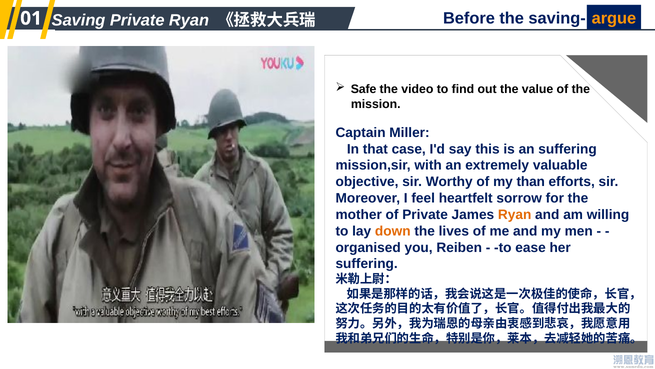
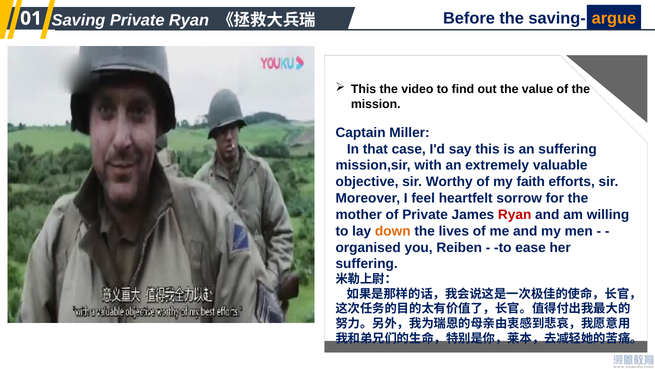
Safe at (364, 89): Safe -> This
than: than -> faith
Ryan at (515, 214) colour: orange -> red
